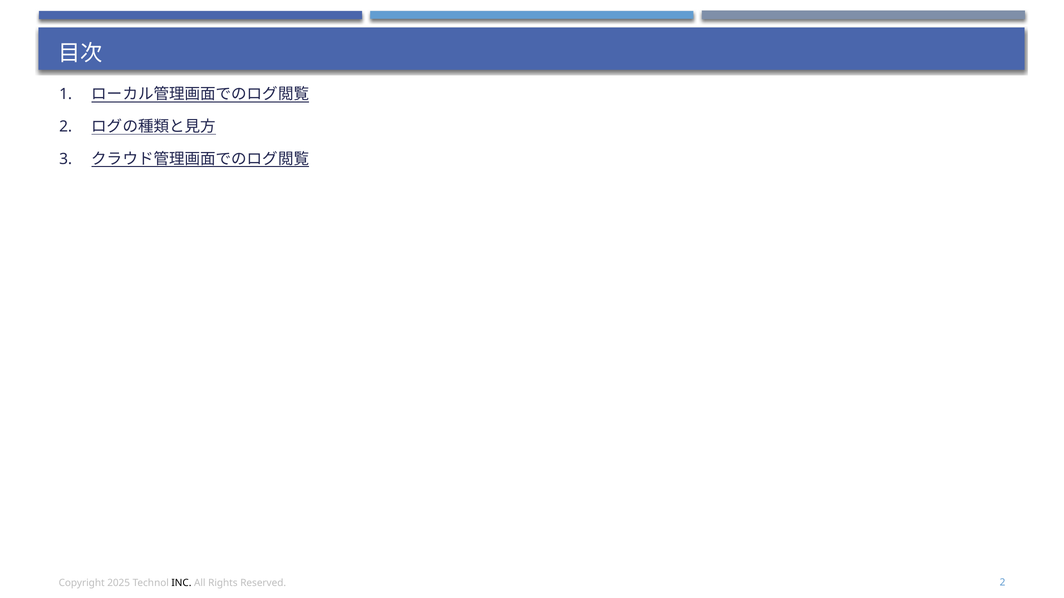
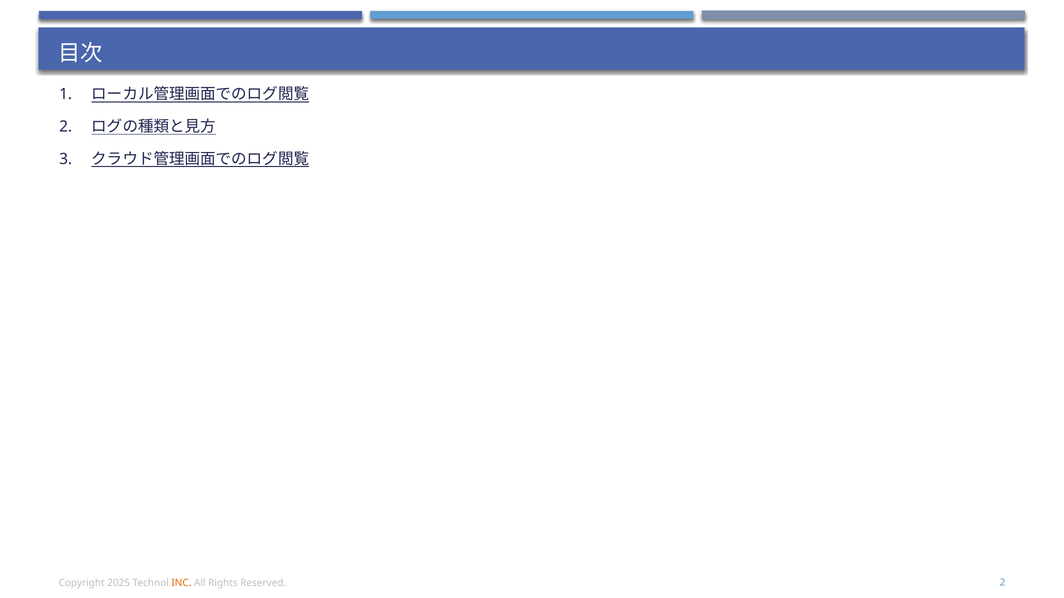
INC colour: black -> orange
